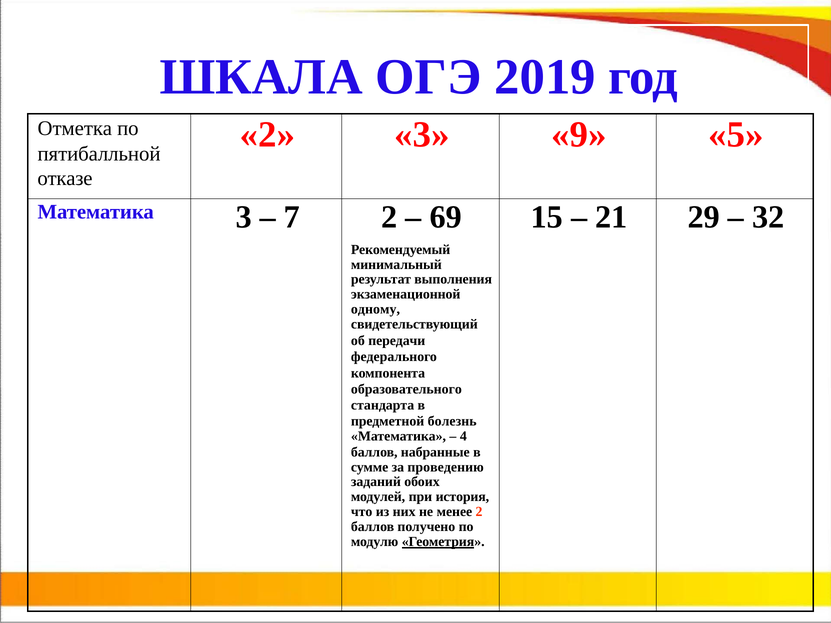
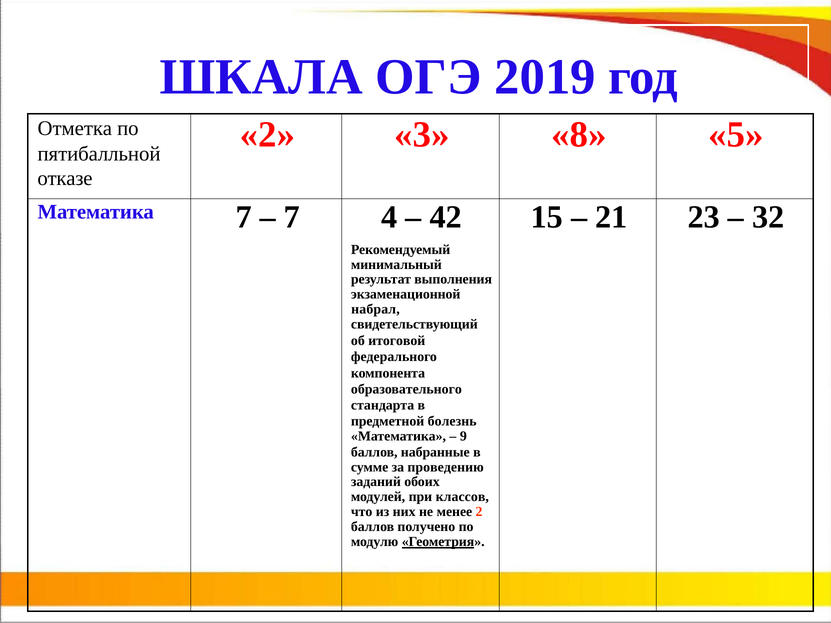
9: 9 -> 8
29: 29 -> 23
Математика 3: 3 -> 7
7 2: 2 -> 4
69: 69 -> 42
одному: одному -> набрал
передачи: передачи -> итоговой
4: 4 -> 9
история: история -> классов
